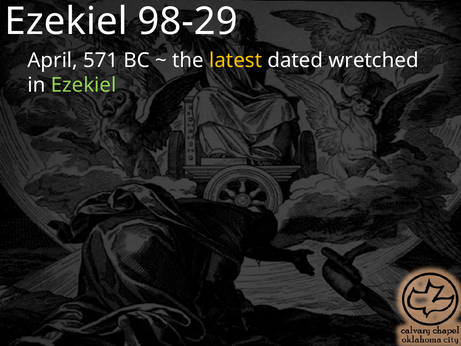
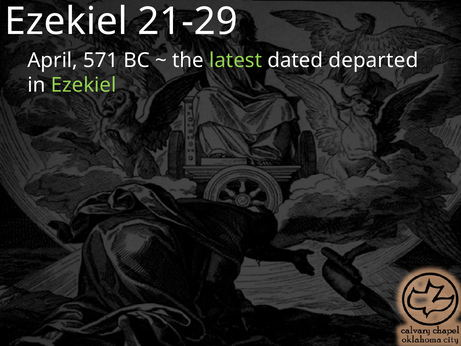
98-29: 98-29 -> 21-29
latest colour: yellow -> light green
wretched: wretched -> departed
